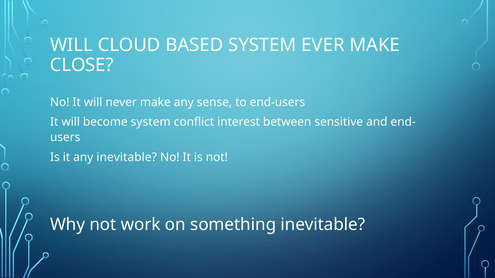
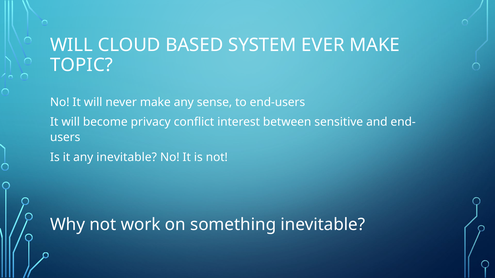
CLOSE: CLOSE -> TOPIC
become system: system -> privacy
